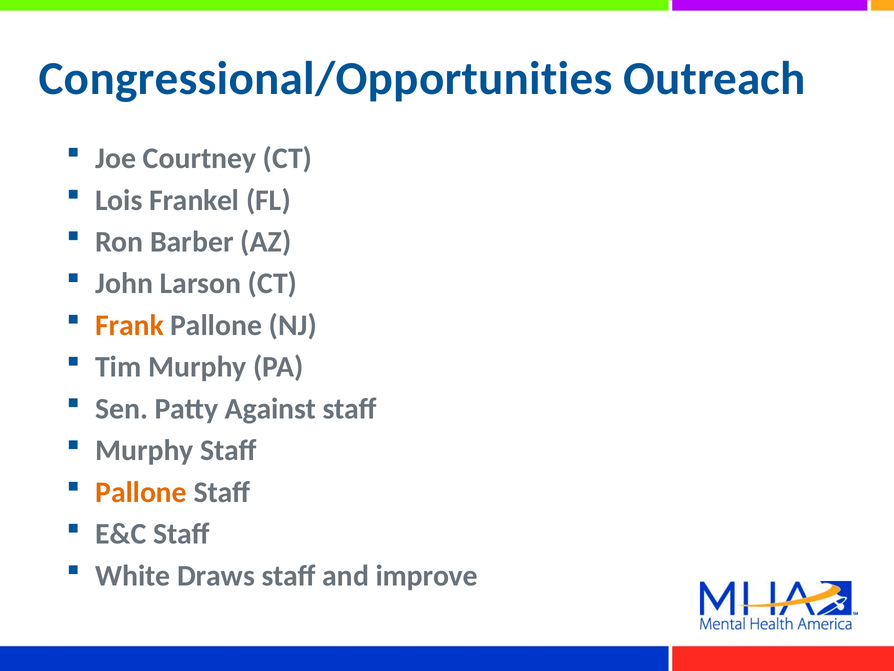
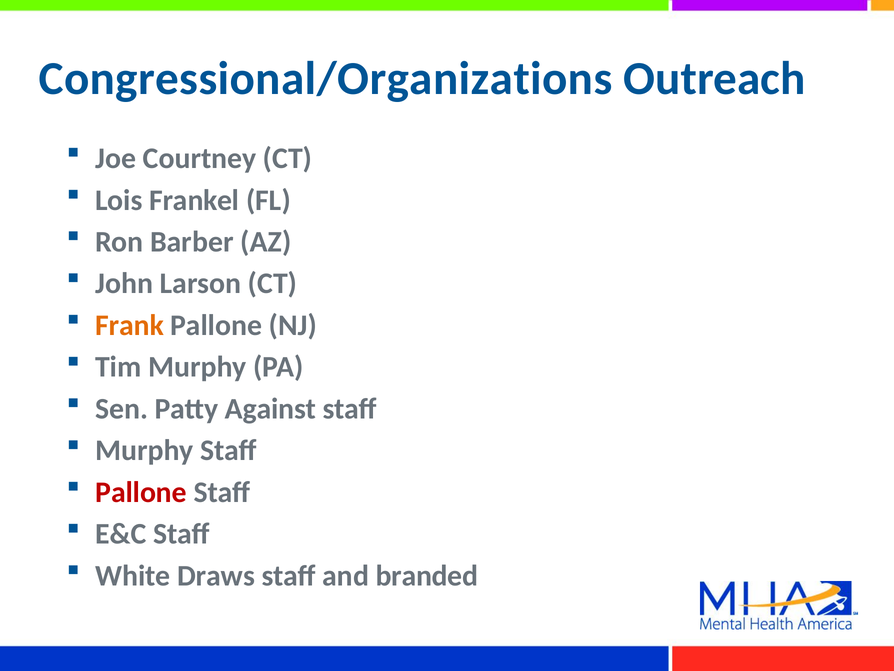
Congressional/Opportunities: Congressional/Opportunities -> Congressional/Organizations
Pallone at (141, 492) colour: orange -> red
improve: improve -> branded
